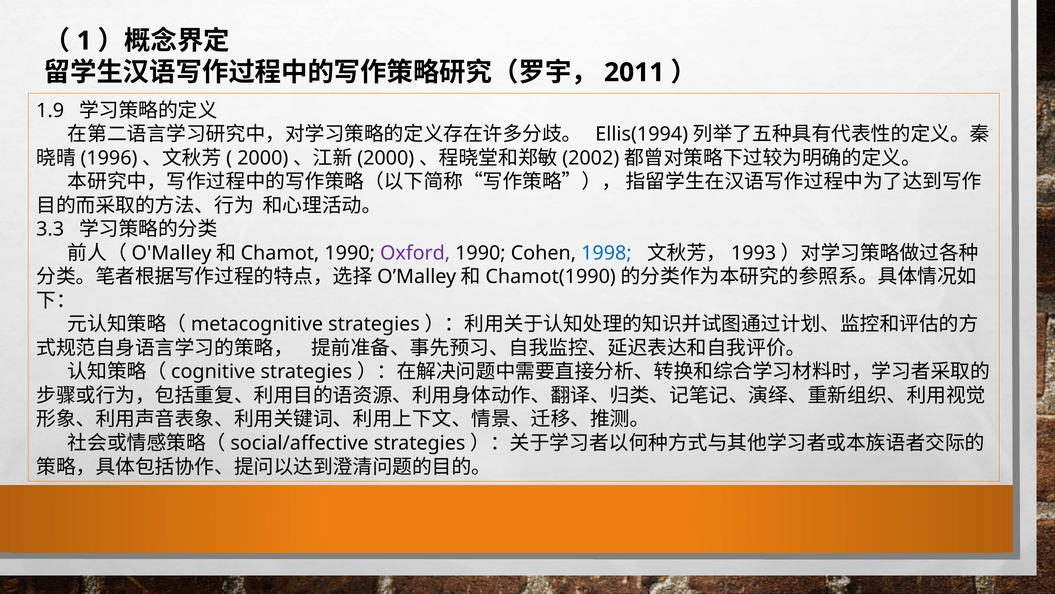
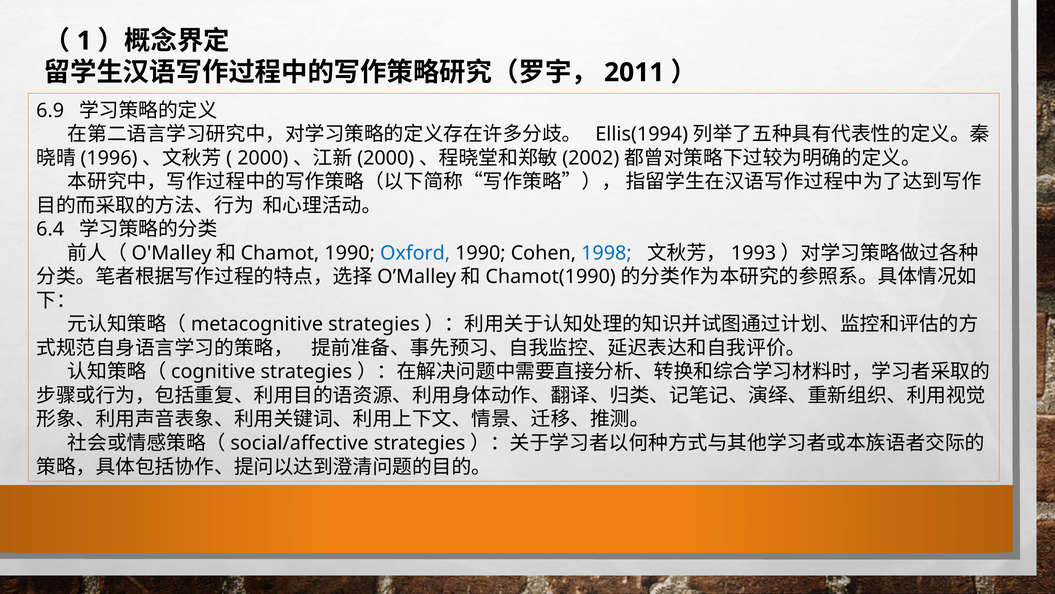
1.9: 1.9 -> 6.9
3.3: 3.3 -> 6.4
Oxford colour: purple -> blue
